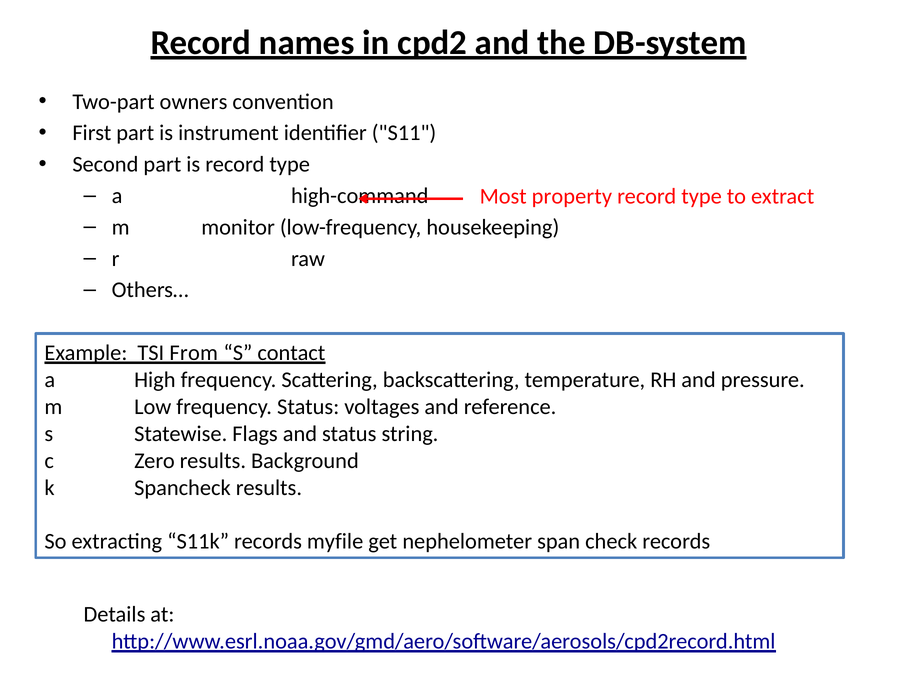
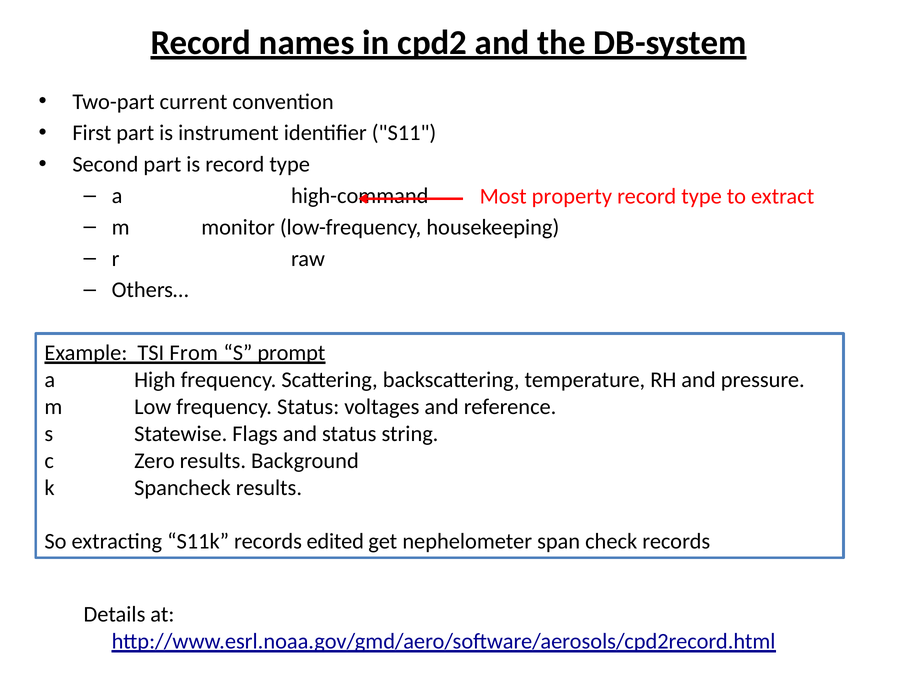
owners: owners -> current
contact: contact -> prompt
myfile: myfile -> edited
